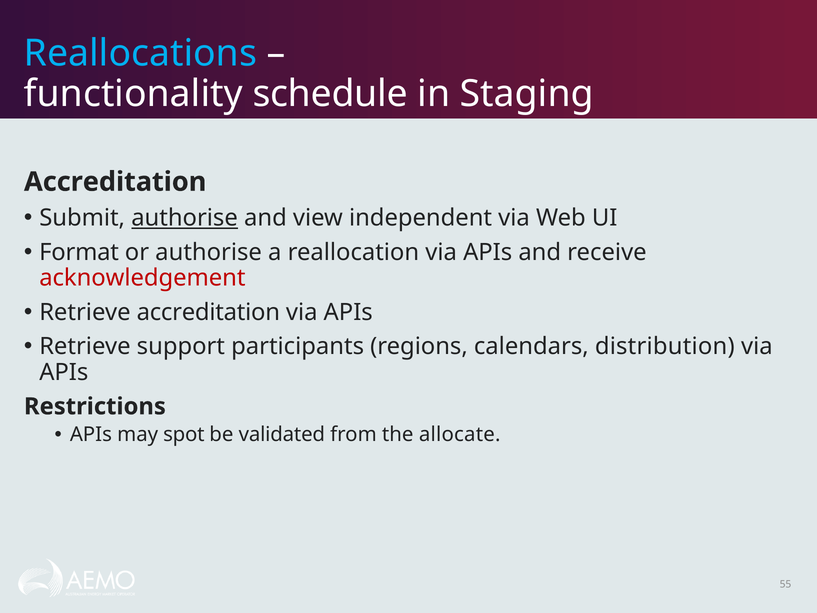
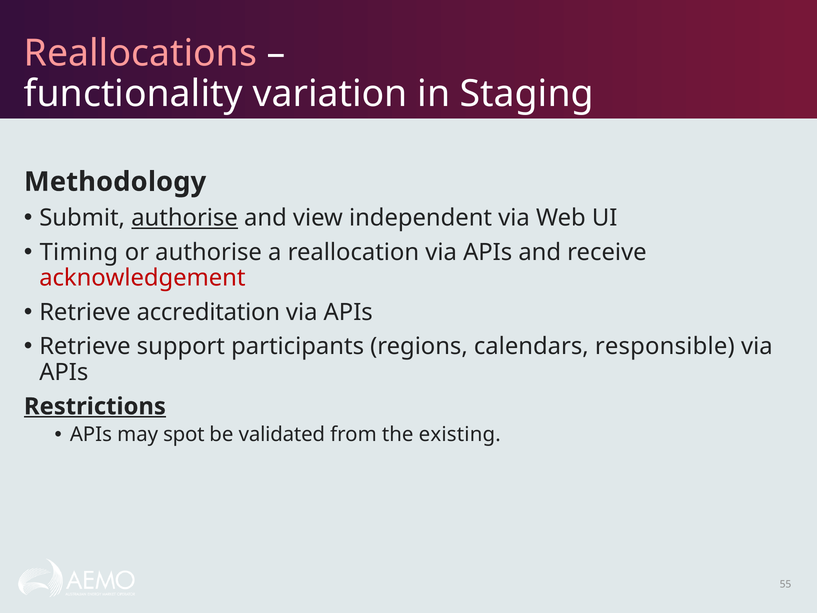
Reallocations colour: light blue -> pink
schedule: schedule -> variation
Accreditation at (115, 182): Accreditation -> Methodology
Format: Format -> Timing
distribution: distribution -> responsible
Restrictions underline: none -> present
allocate: allocate -> existing
